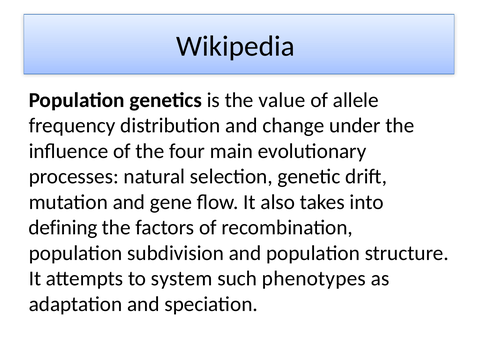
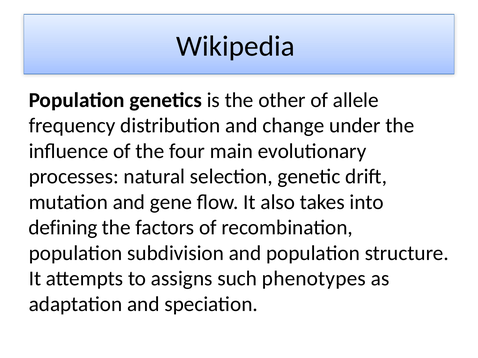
value: value -> other
system: system -> assigns
